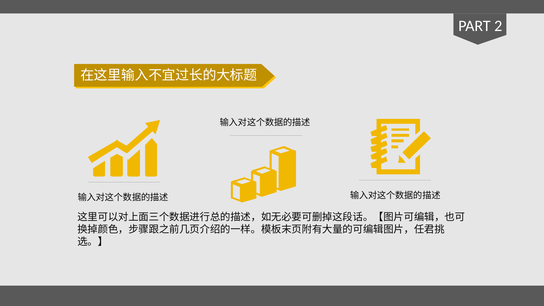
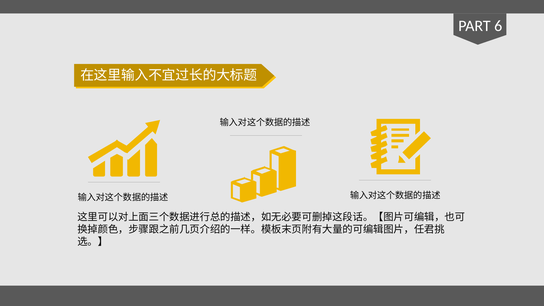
2: 2 -> 6
